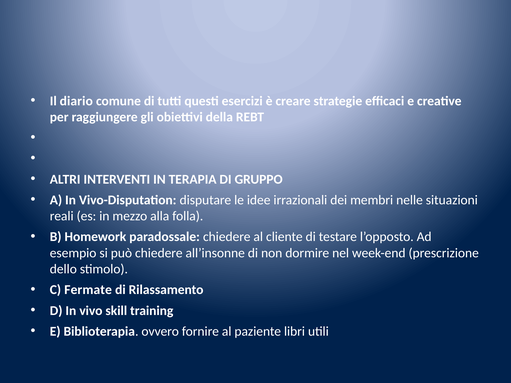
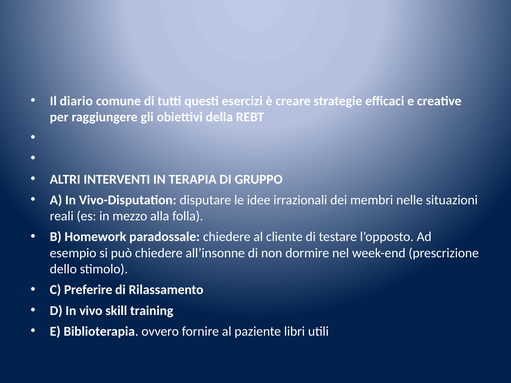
Fermate: Fermate -> Preferire
